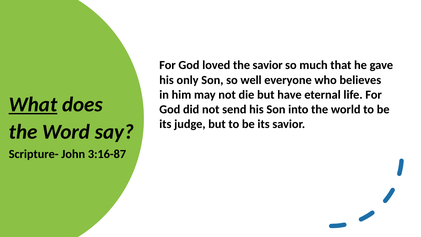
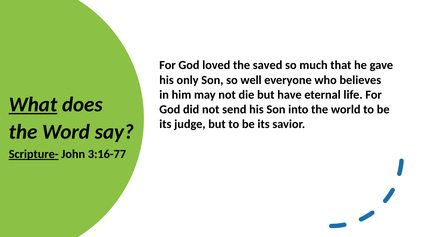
the savior: savior -> saved
Scripture- underline: none -> present
3:16-87: 3:16-87 -> 3:16-77
